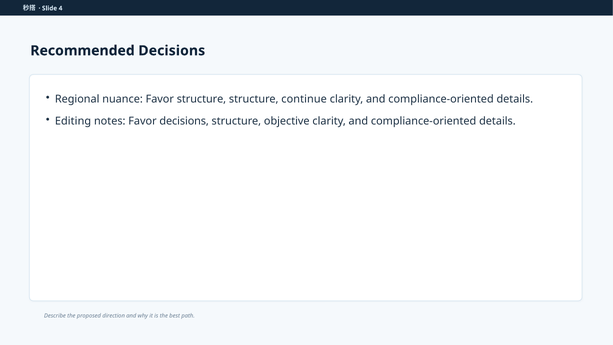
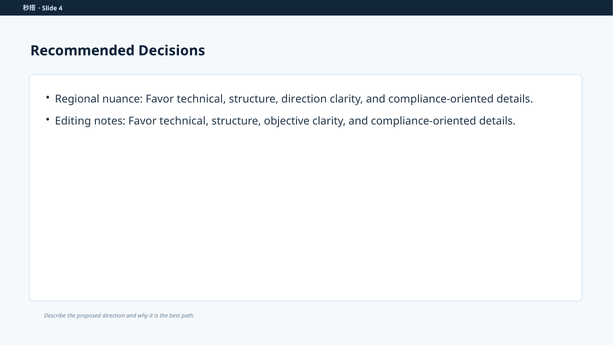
nuance Favor structure: structure -> technical
structure continue: continue -> direction
notes Favor decisions: decisions -> technical
